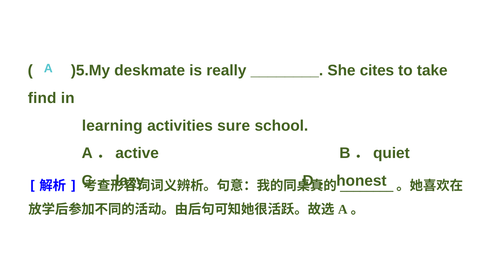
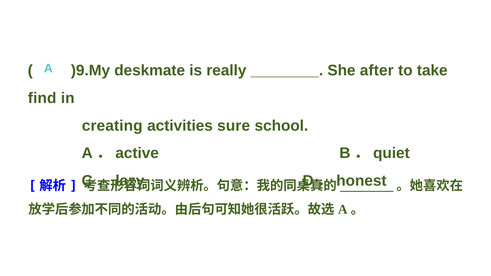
)5.My: )5.My -> )9.My
cites: cites -> after
learning: learning -> creating
